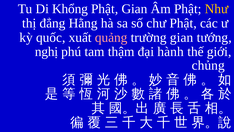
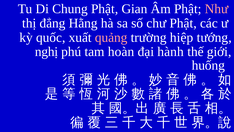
Khổng: Khổng -> Chung
Như colour: yellow -> pink
trường gian: gian -> hiệp
thậm: thậm -> hoàn
chủng: chủng -> huống
